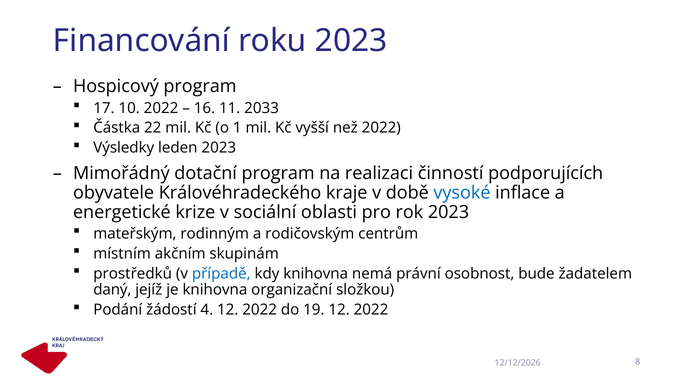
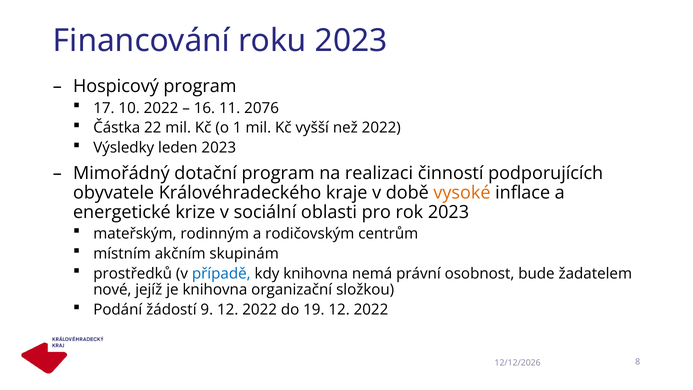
2033: 2033 -> 2076
vysoké colour: blue -> orange
daný: daný -> nové
4: 4 -> 9
